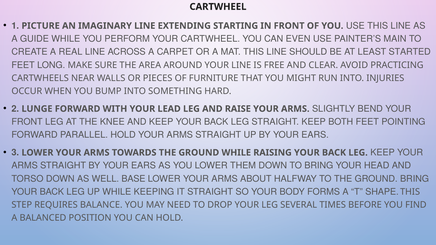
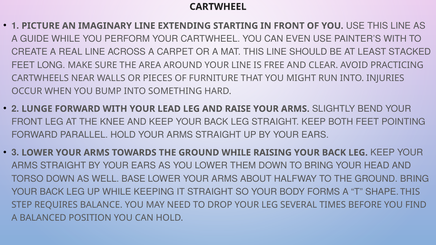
PAINTER’S MAIN: MAIN -> WITH
STARTED: STARTED -> STACKED
